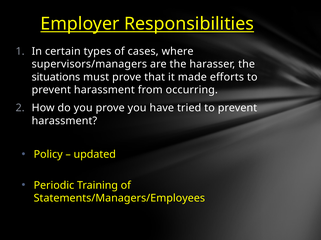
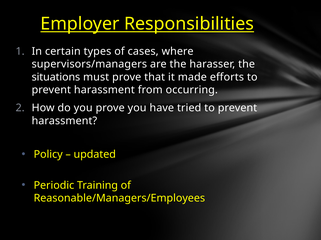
Statements/Managers/Employees: Statements/Managers/Employees -> Reasonable/Managers/Employees
